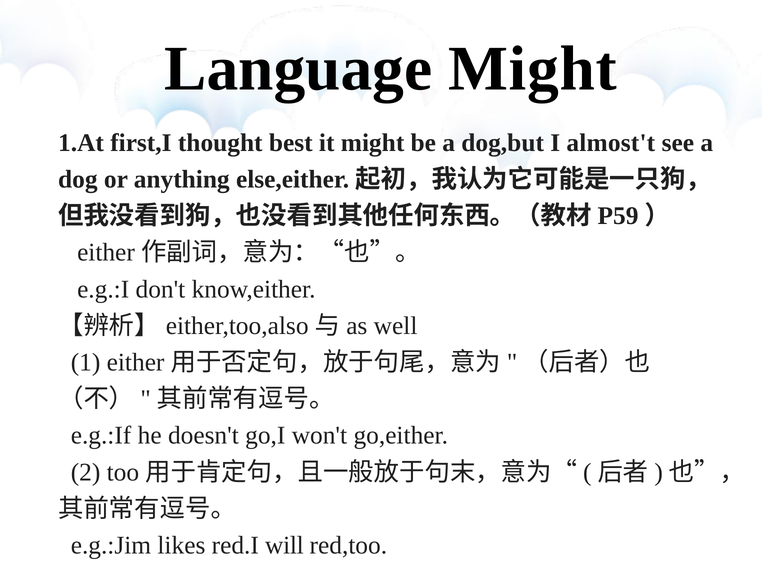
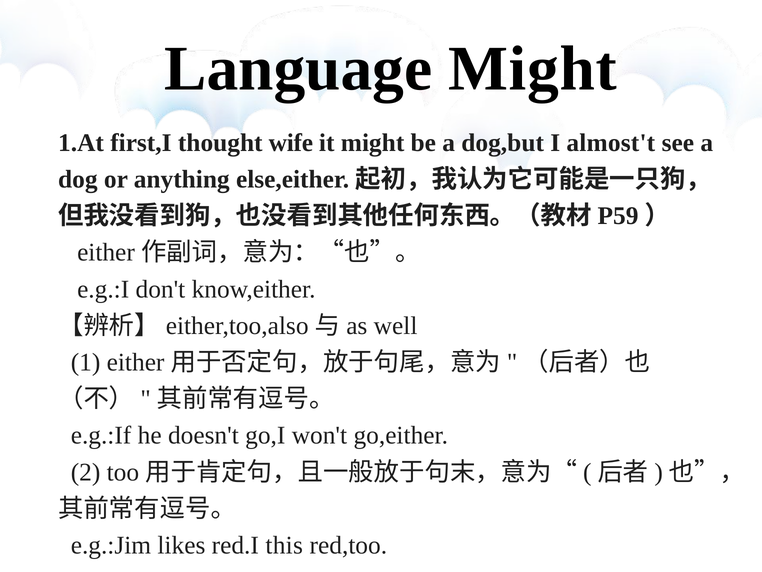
best: best -> wife
will: will -> this
